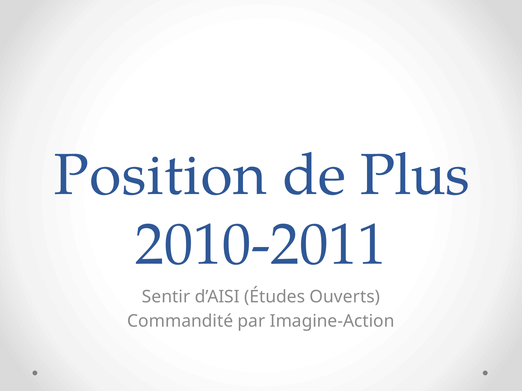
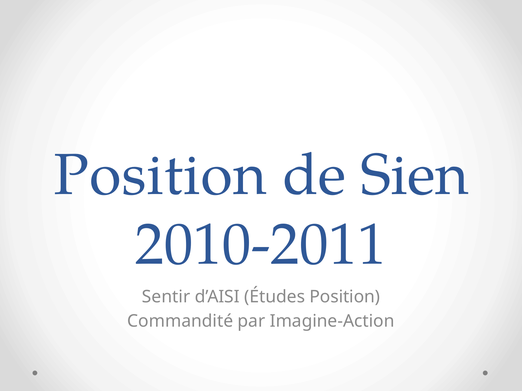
Plus: Plus -> Sien
Études Ouverts: Ouverts -> Position
